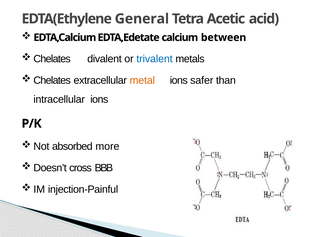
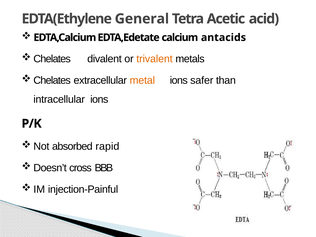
between: between -> antacids
trivalent colour: blue -> orange
more: more -> rapid
